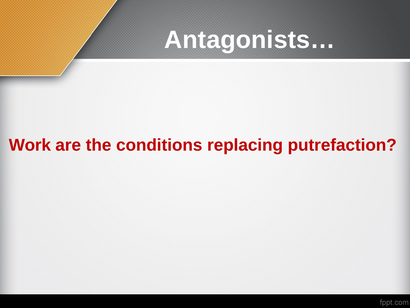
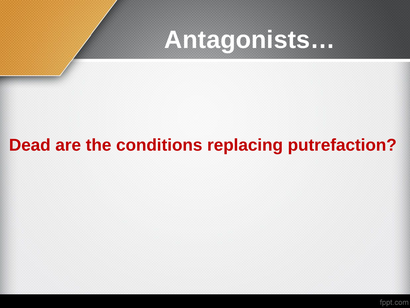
Work: Work -> Dead
